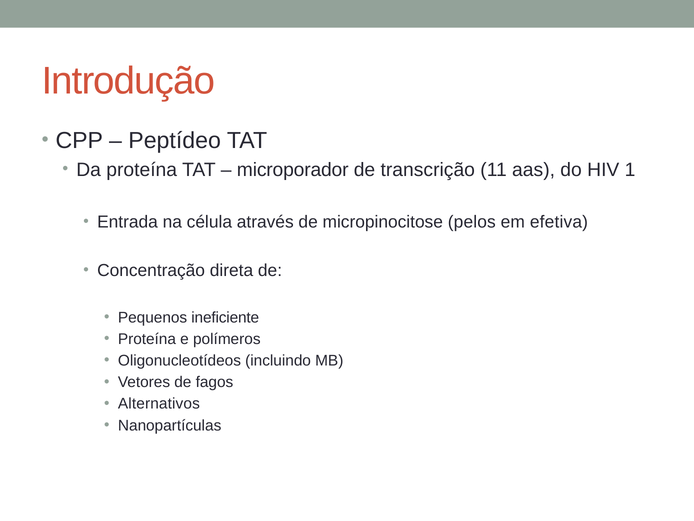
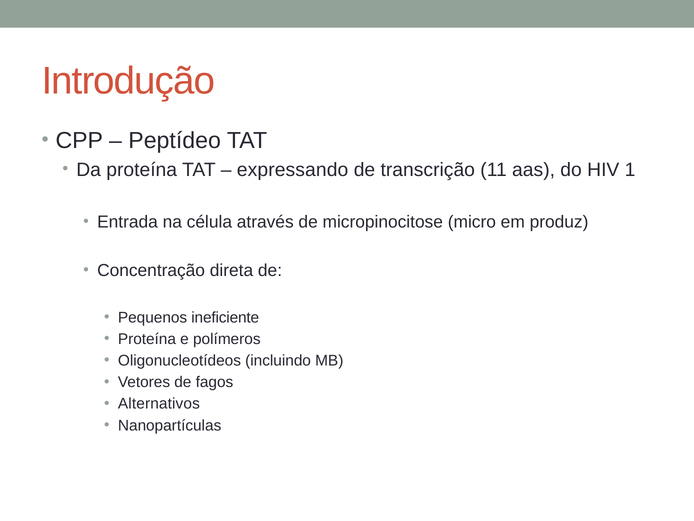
microporador: microporador -> expressando
pelos: pelos -> micro
efetiva: efetiva -> produz
